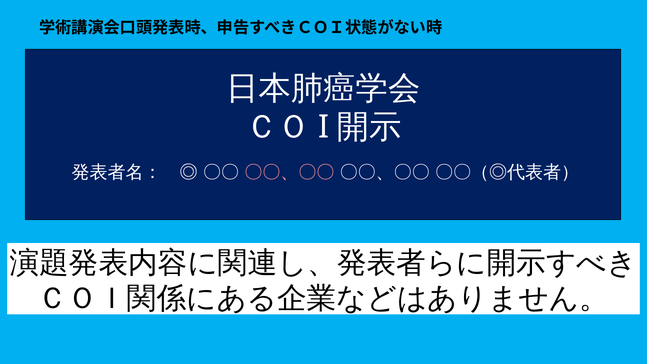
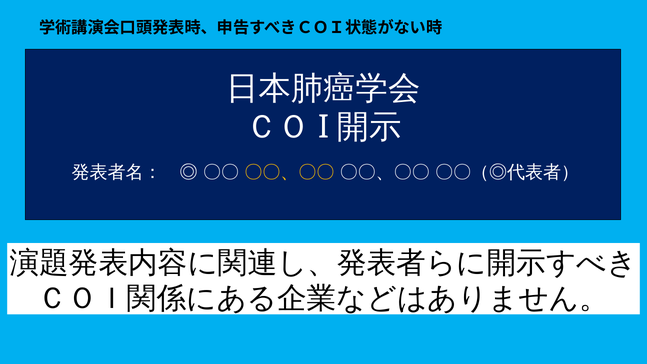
〇〇、〇〇 at (289, 172) colour: pink -> yellow
